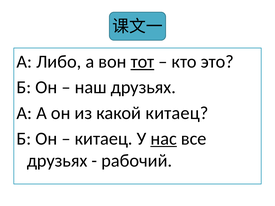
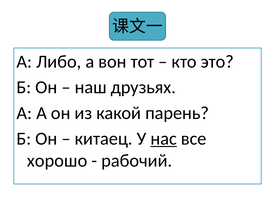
тот underline: present -> none
какой китаец: китаец -> парень
друзьях at (57, 161): друзьях -> хорошо
